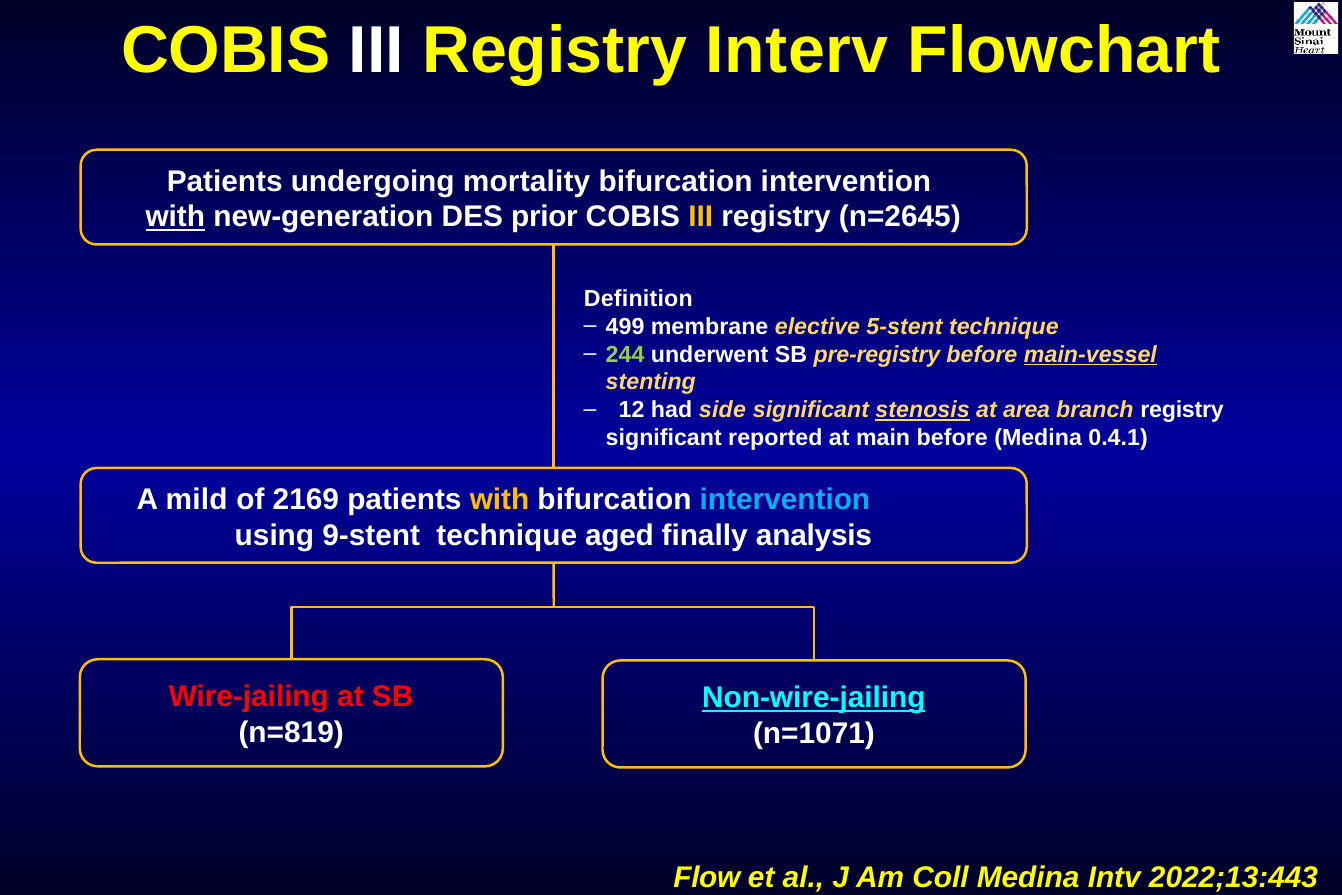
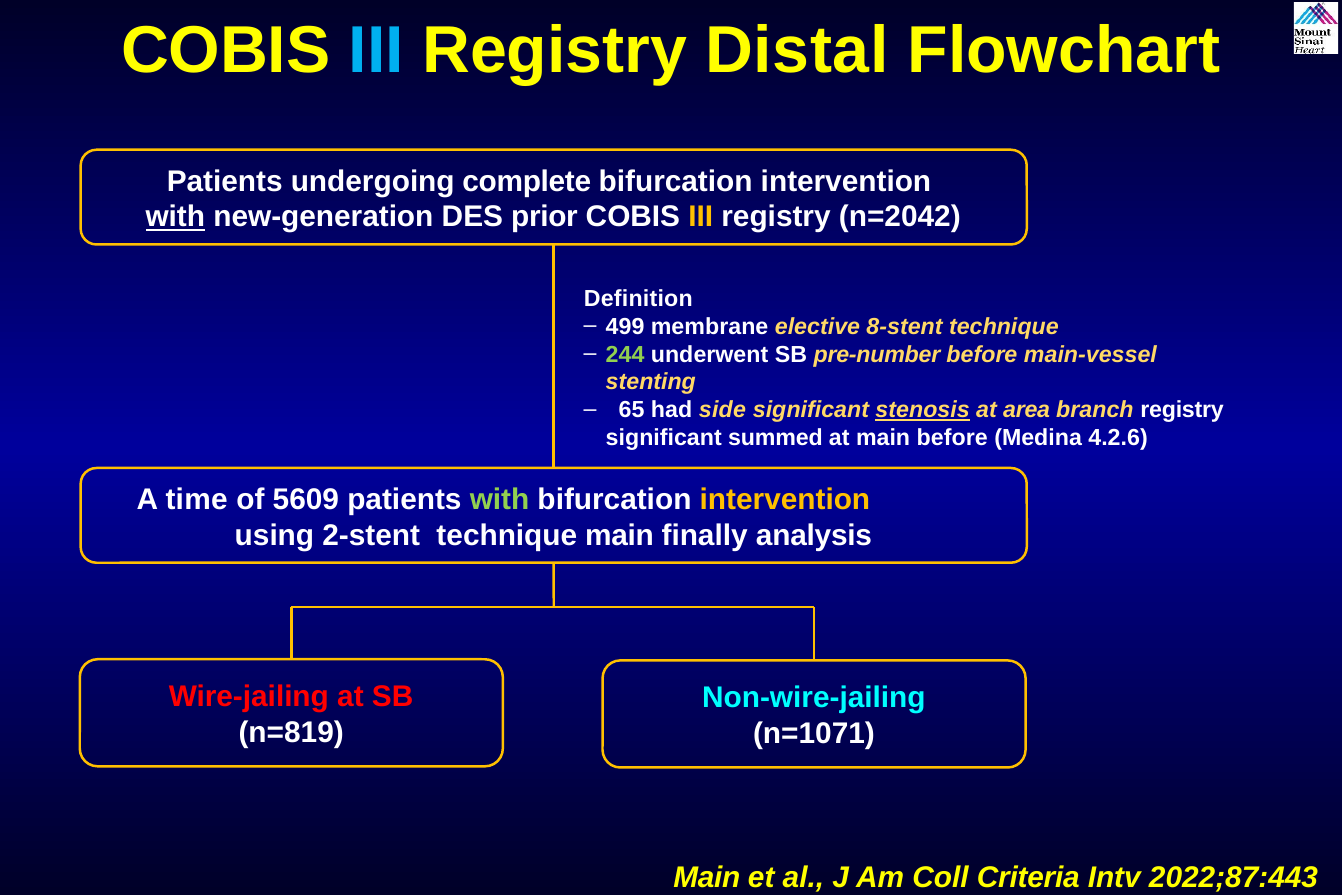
III at (376, 50) colour: white -> light blue
Interv: Interv -> Distal
mortality: mortality -> complete
n=2645: n=2645 -> n=2042
5-stent: 5-stent -> 8-stent
pre-registry: pre-registry -> pre-number
main-vessel underline: present -> none
12: 12 -> 65
reported: reported -> summed
0.4.1: 0.4.1 -> 4.2.6
mild: mild -> time
2169: 2169 -> 5609
with at (500, 499) colour: yellow -> light green
intervention at (785, 499) colour: light blue -> yellow
9-stent: 9-stent -> 2-stent
technique aged: aged -> main
Non-wire-jailing underline: present -> none
Flow at (707, 877): Flow -> Main
Coll Medina: Medina -> Criteria
2022;13:443: 2022;13:443 -> 2022;87:443
